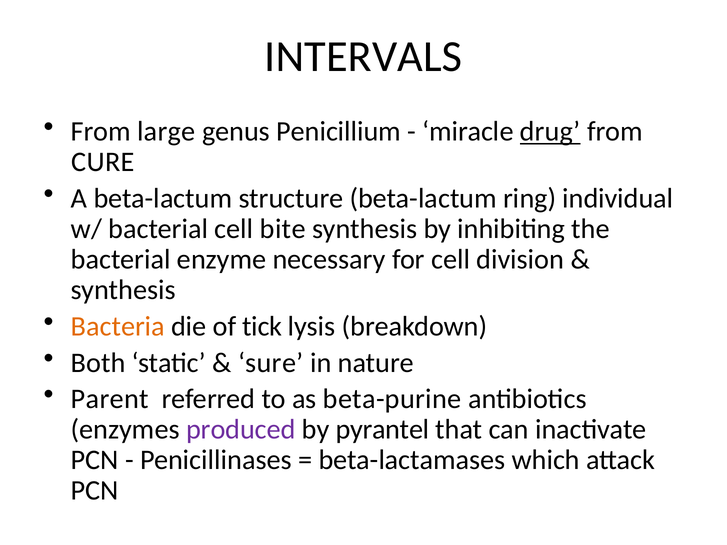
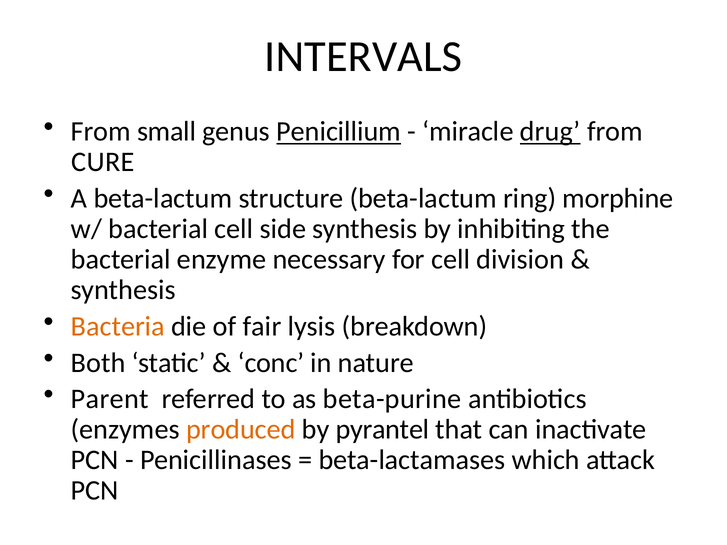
large: large -> small
Penicillium underline: none -> present
individual: individual -> morphine
bite: bite -> side
tick: tick -> fair
sure: sure -> conc
produced colour: purple -> orange
